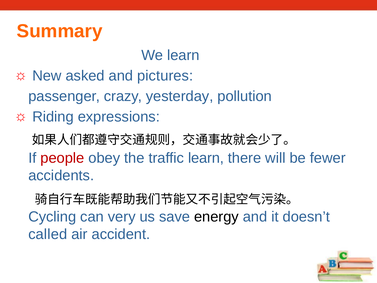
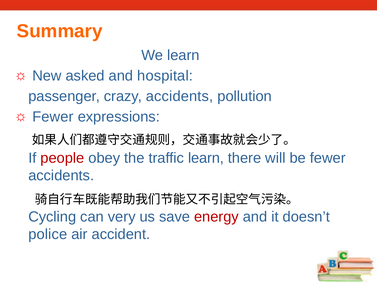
pictures: pictures -> hospital
crazy yesterday: yesterday -> accidents
Riding at (53, 117): Riding -> Fewer
energy colour: black -> red
called: called -> police
